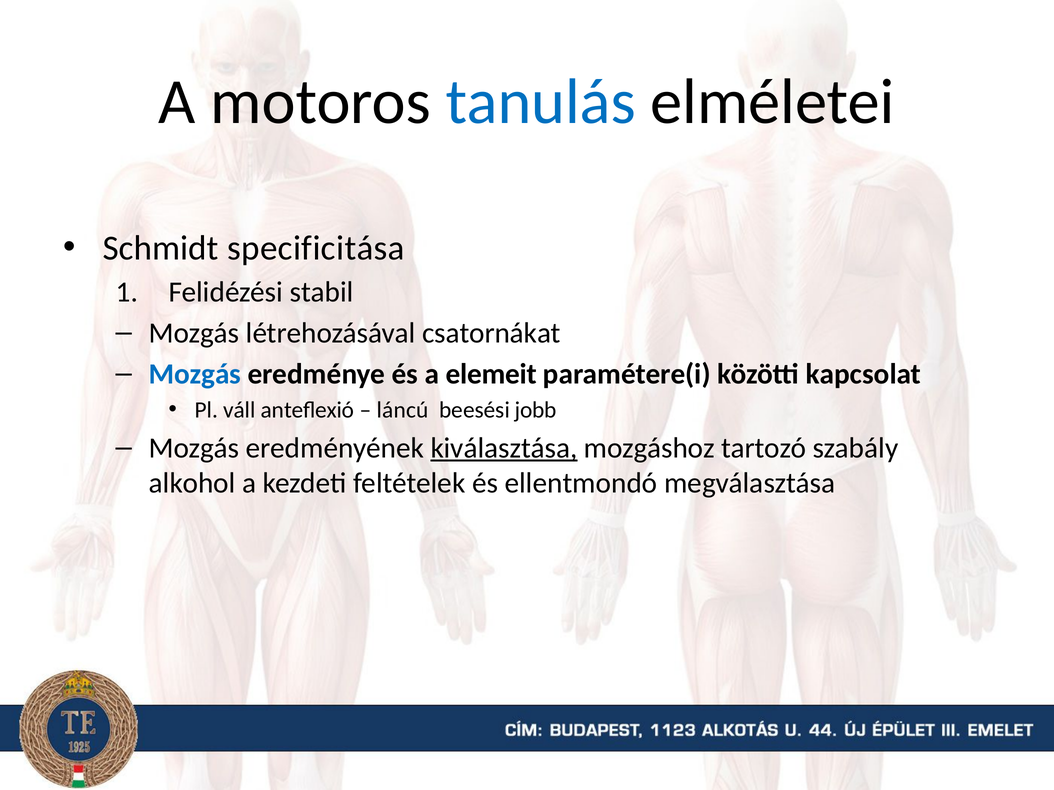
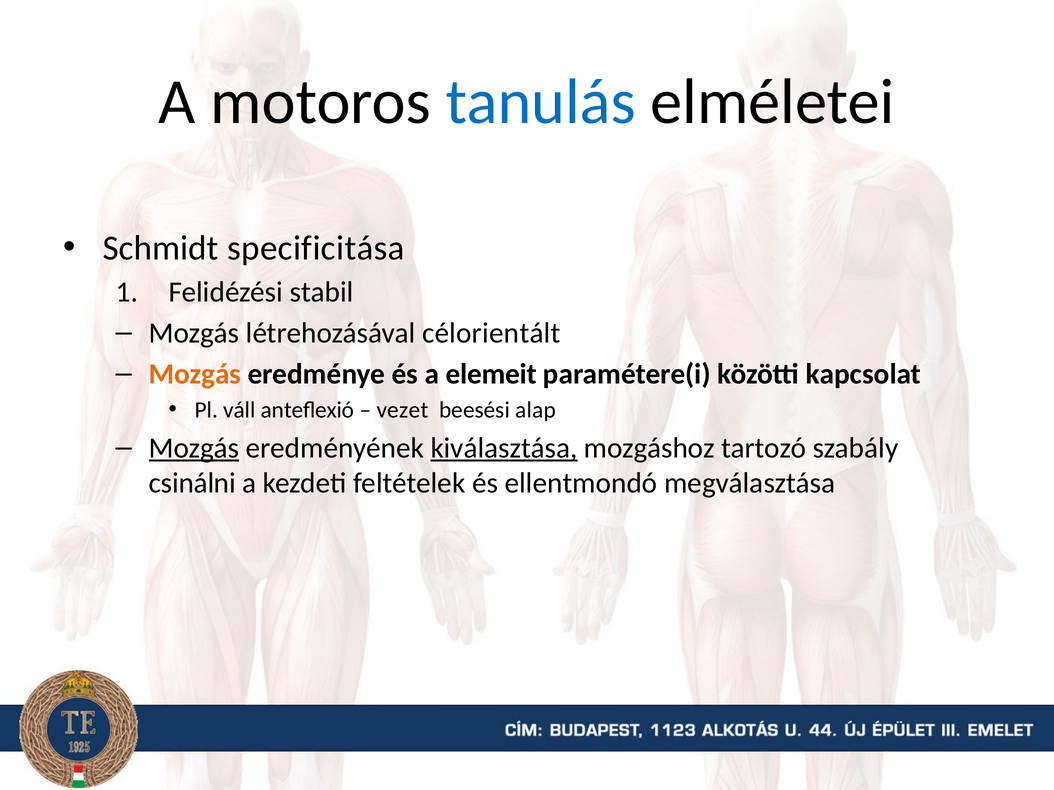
csatornákat: csatornákat -> célorientált
Mozgás at (195, 375) colour: blue -> orange
láncú: láncú -> vezet
jobb: jobb -> alap
Mozgás at (194, 448) underline: none -> present
alkohol: alkohol -> csinálni
